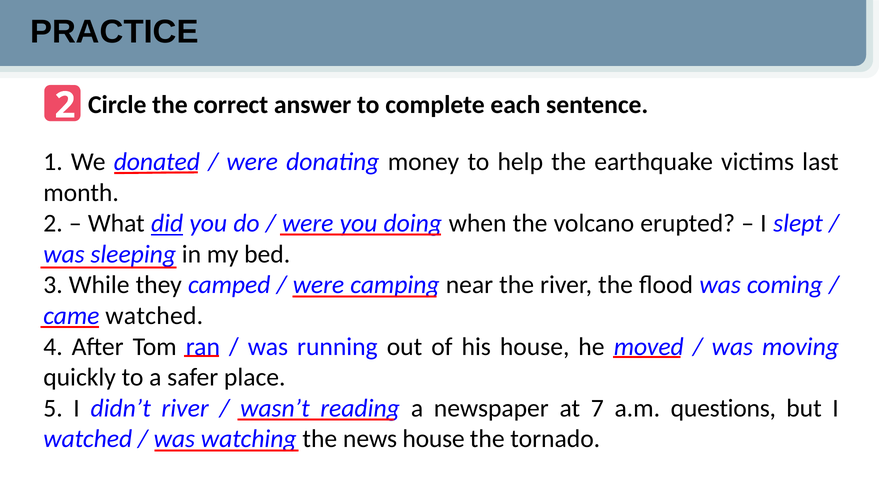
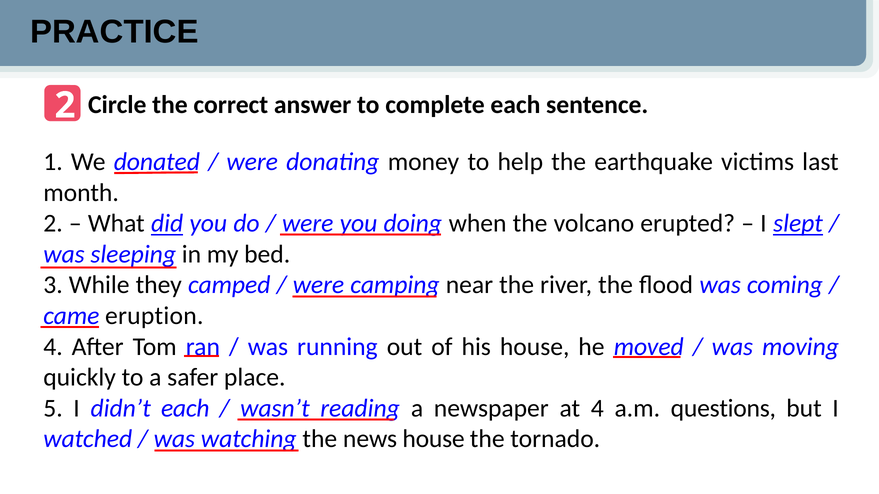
slept underline: none -> present
came watched: watched -> eruption
didn’t river: river -> each
at 7: 7 -> 4
